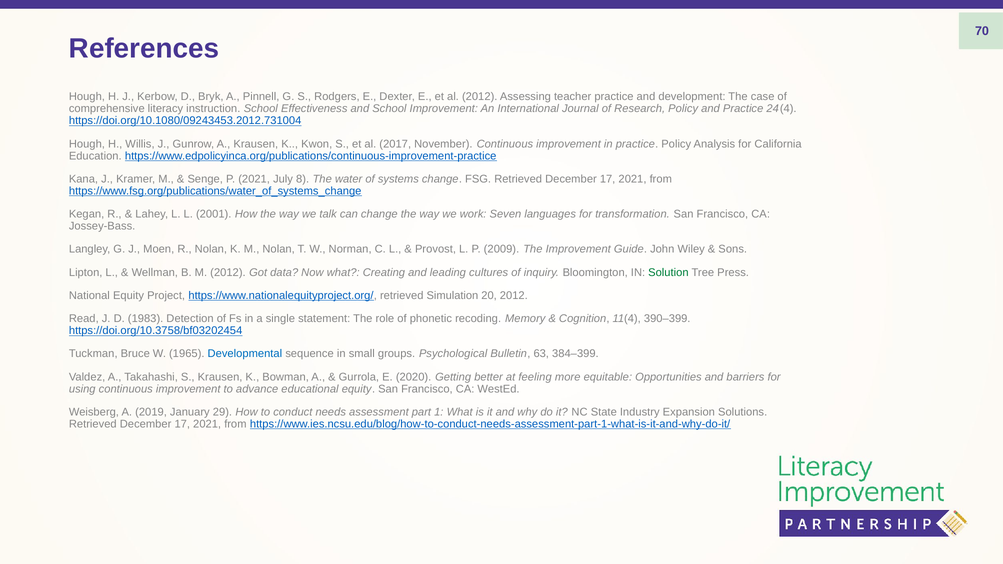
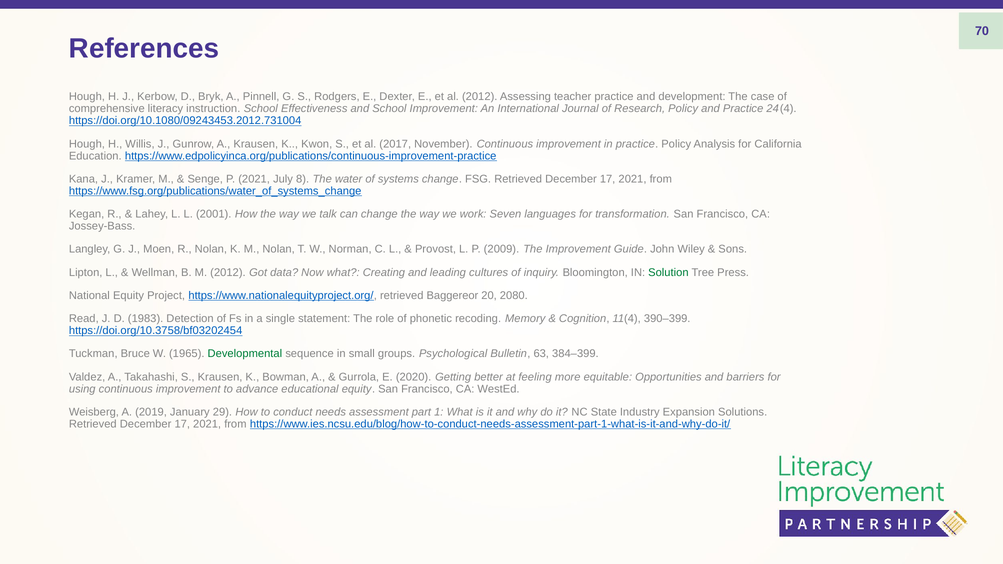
Simulation: Simulation -> Baggereor
20 2012: 2012 -> 2080
Developmental colour: blue -> green
